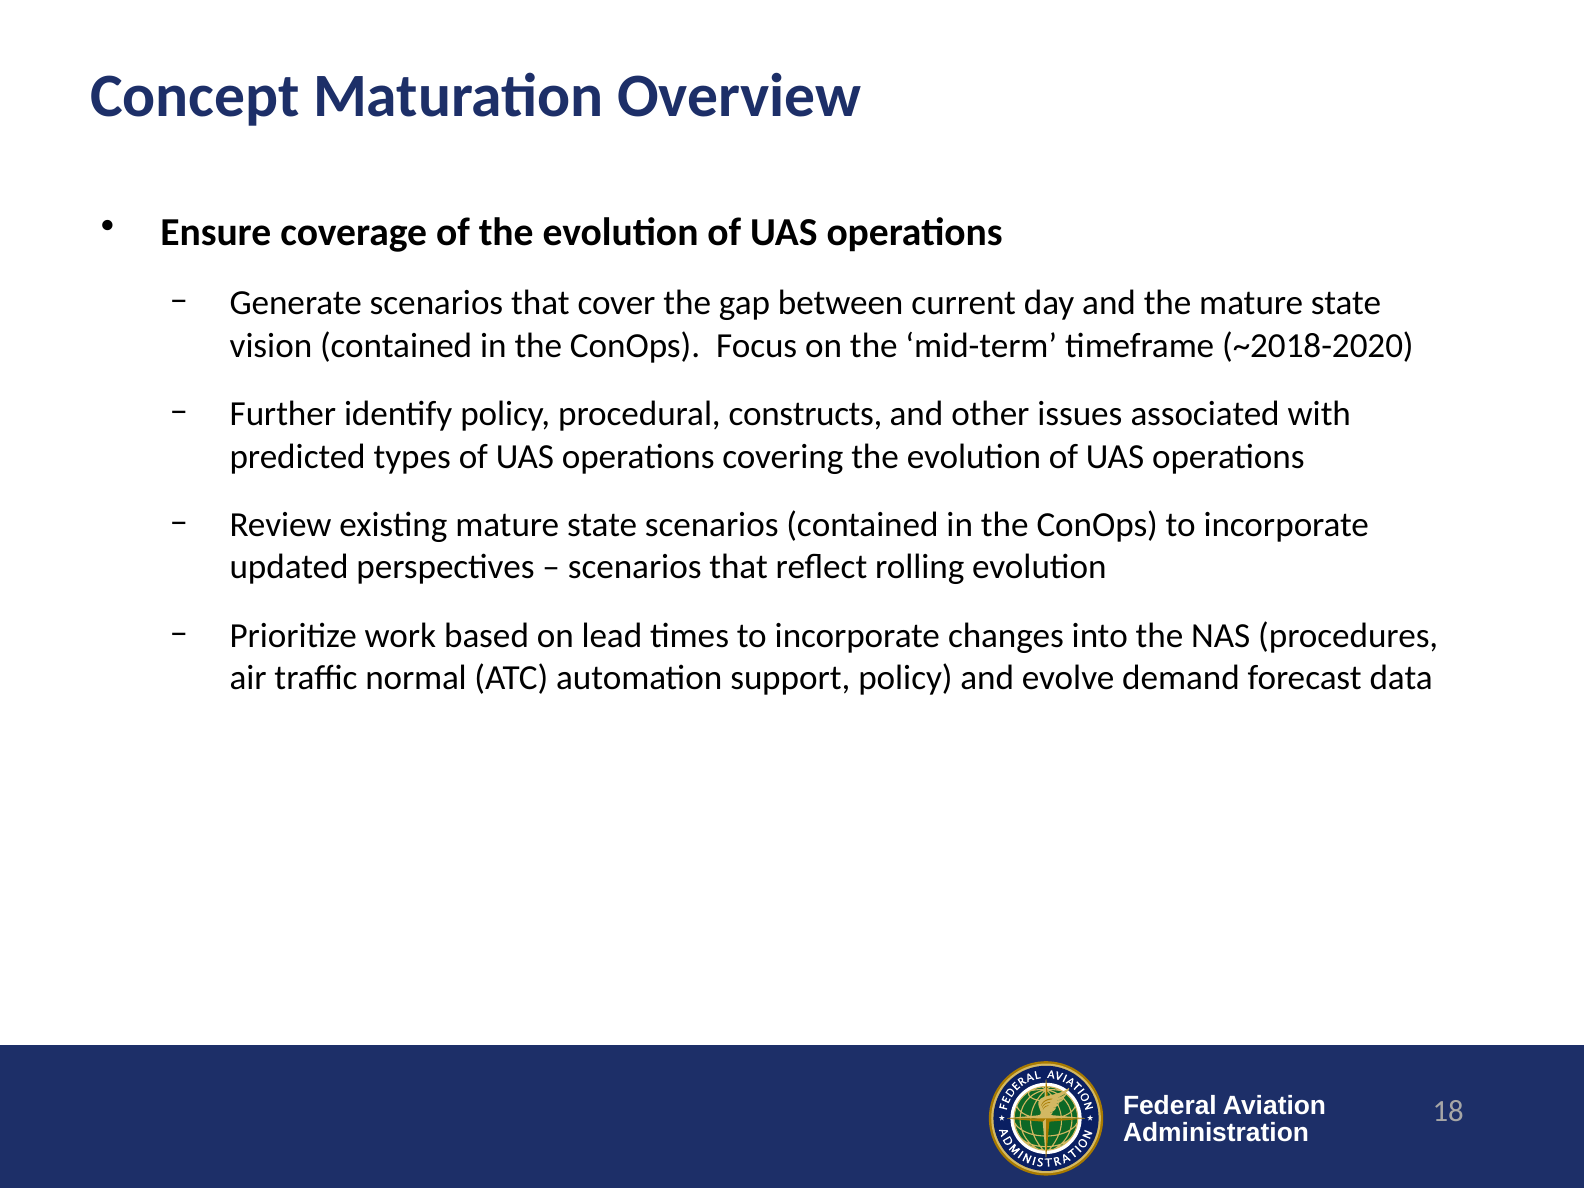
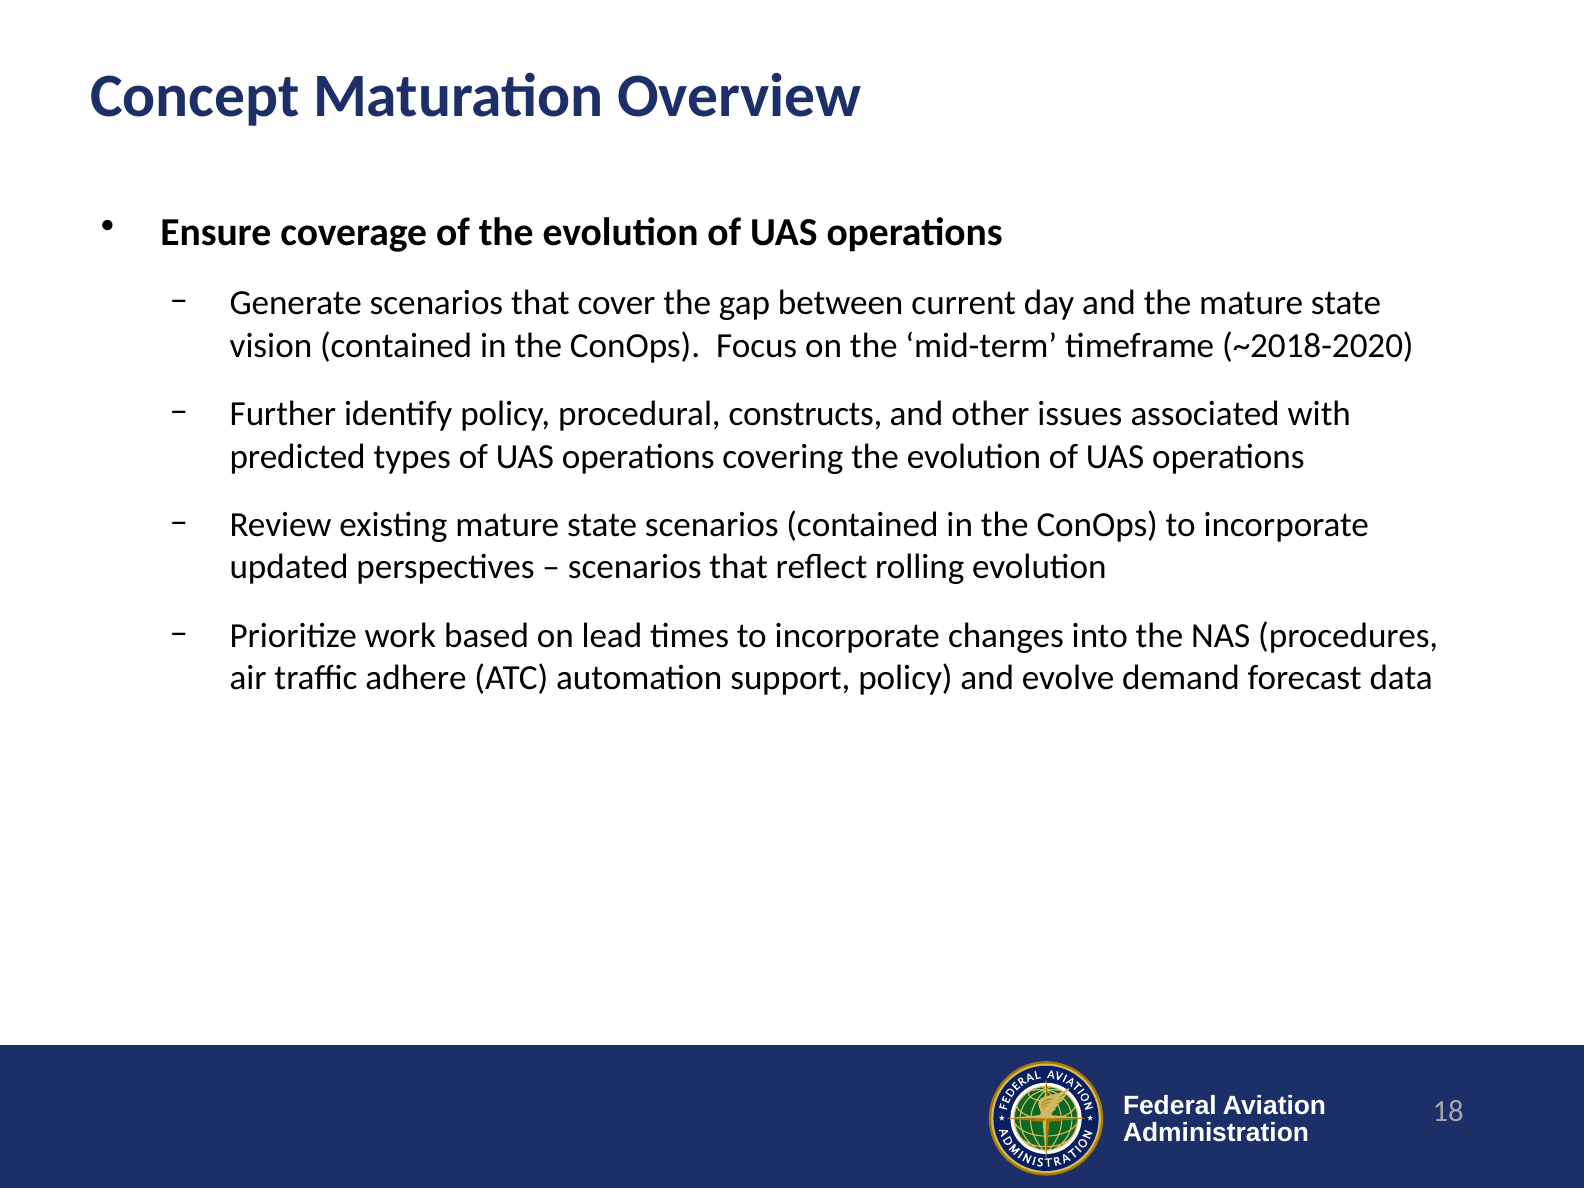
normal: normal -> adhere
